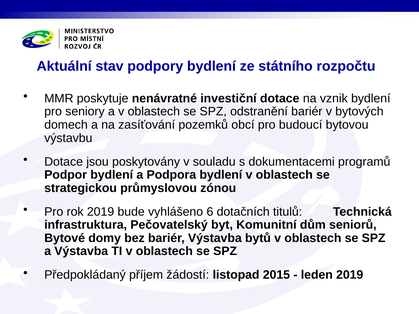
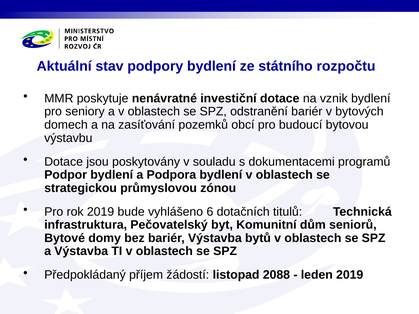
2015: 2015 -> 2088
